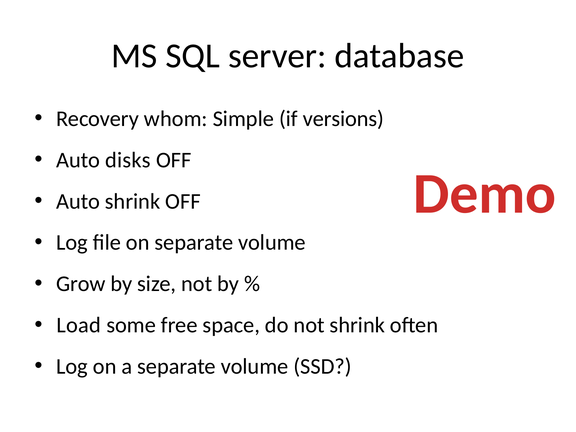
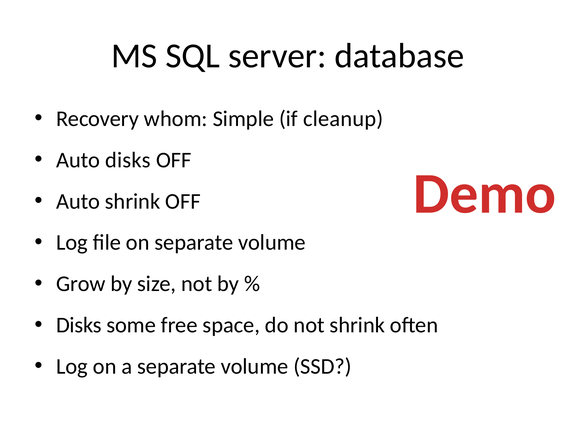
versions: versions -> cleanup
Load at (79, 325): Load -> Disks
